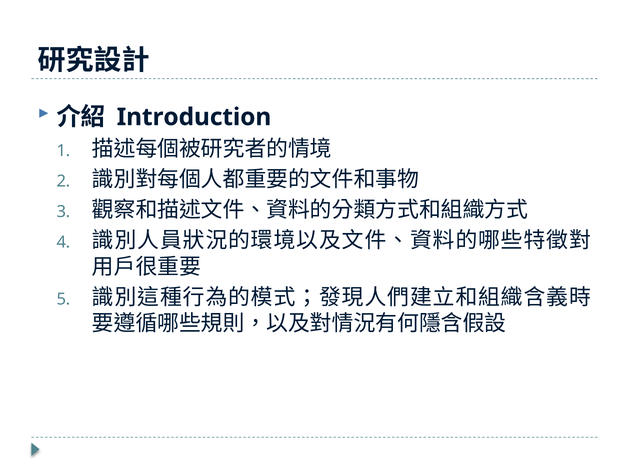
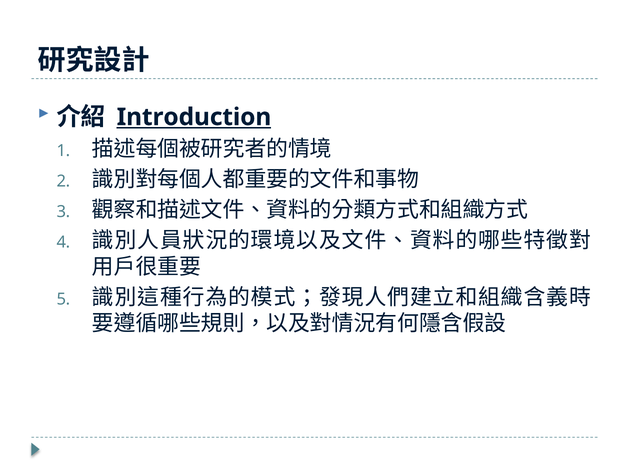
Introduction underline: none -> present
